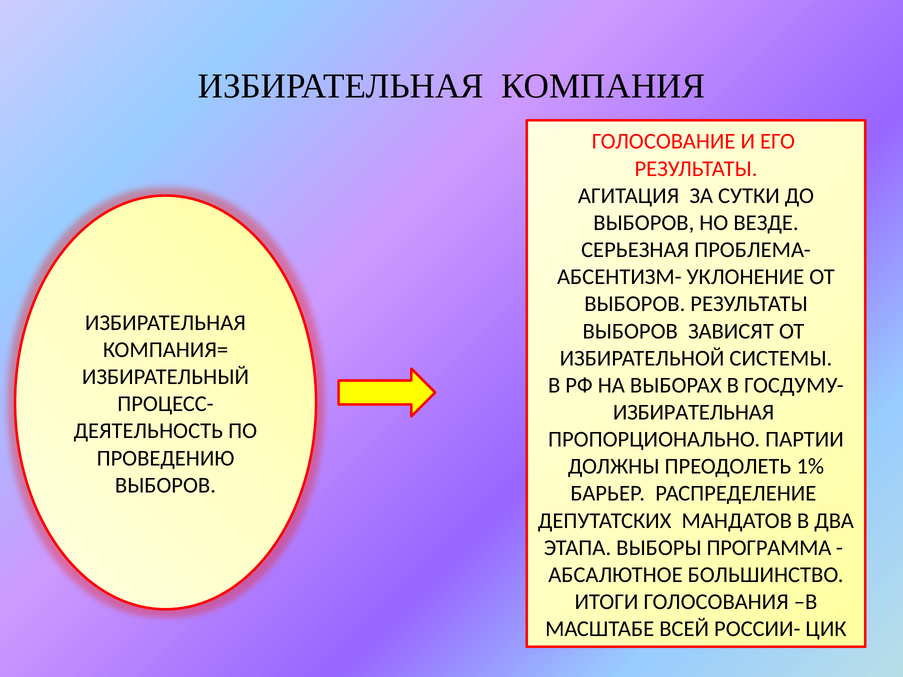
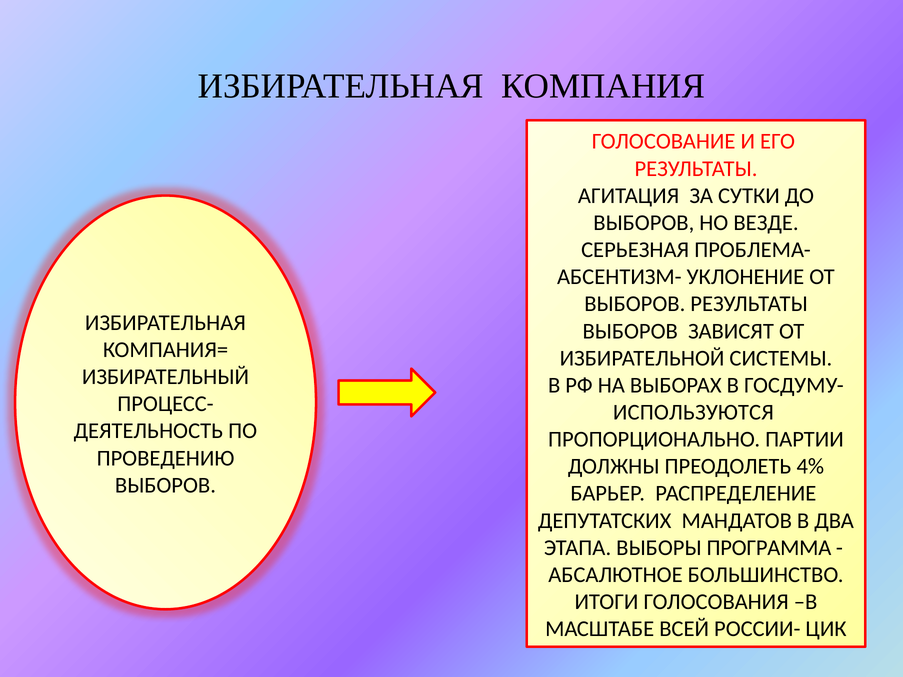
ИЗБИРАТЕЛЬНАЯ at (694, 412): ИЗБИРАТЕЛЬНАЯ -> ИСПОЛЬЗУЮТСЯ
1%: 1% -> 4%
